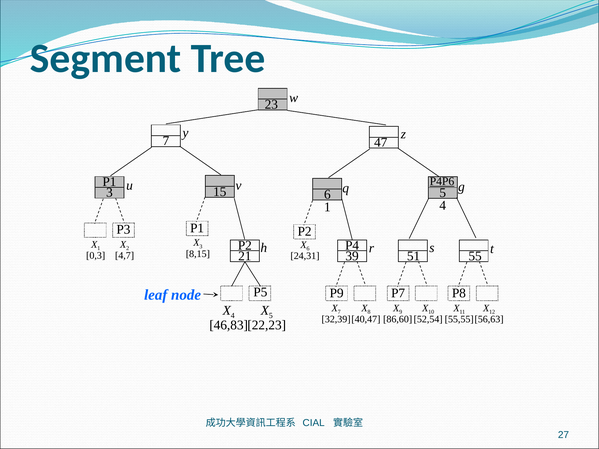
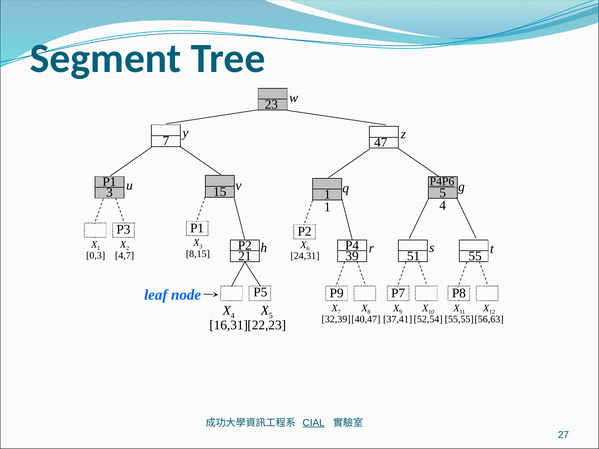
3 6: 6 -> 1
86,60: 86,60 -> 37,41
46,83: 46,83 -> 16,31
CIAL underline: none -> present
